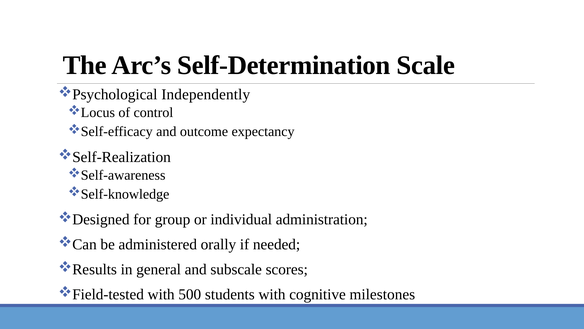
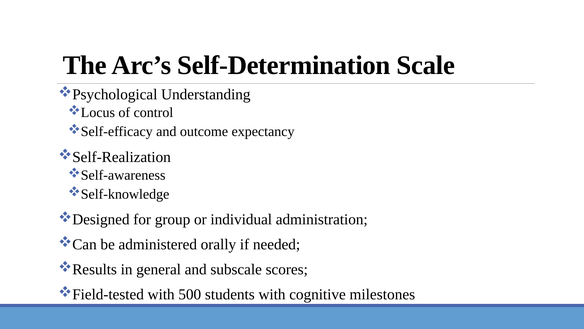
Independently: Independently -> Understanding
